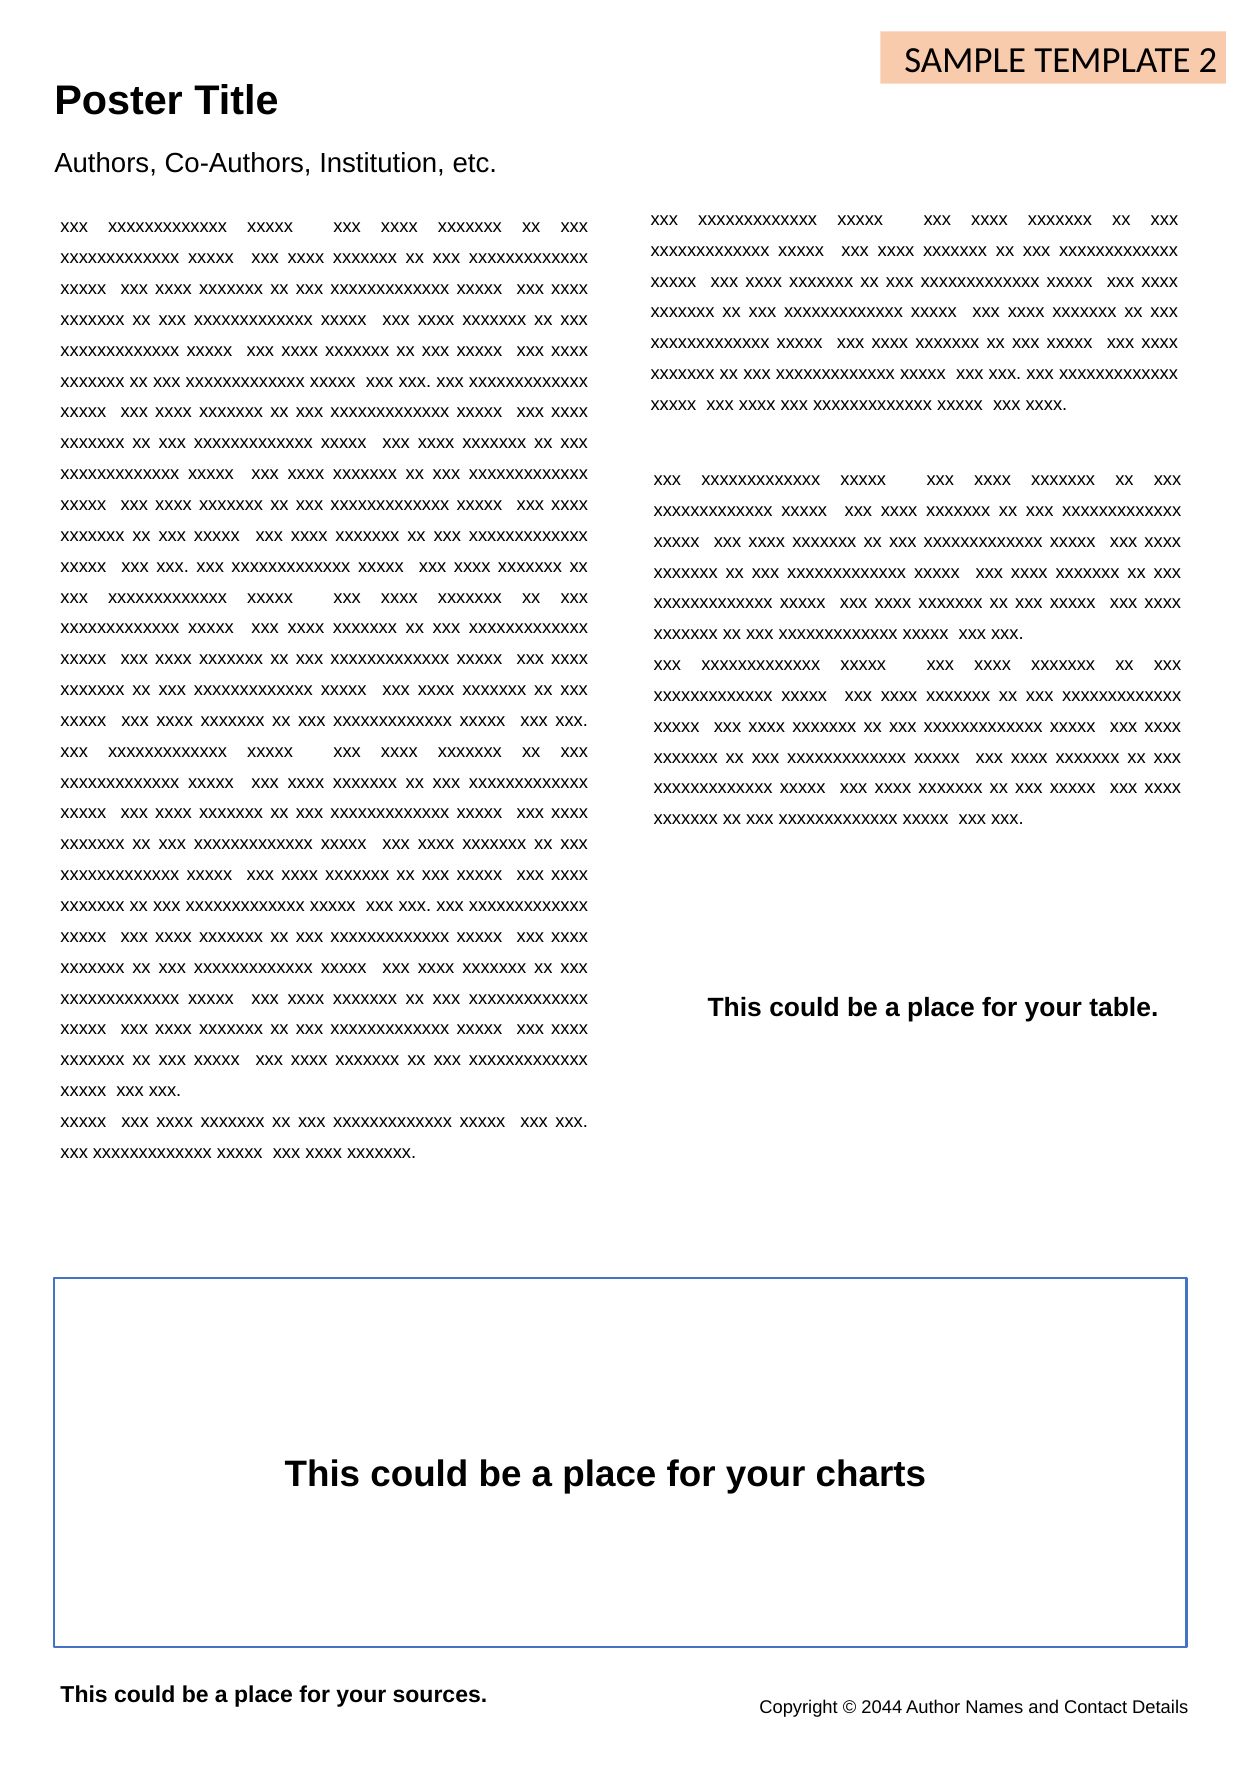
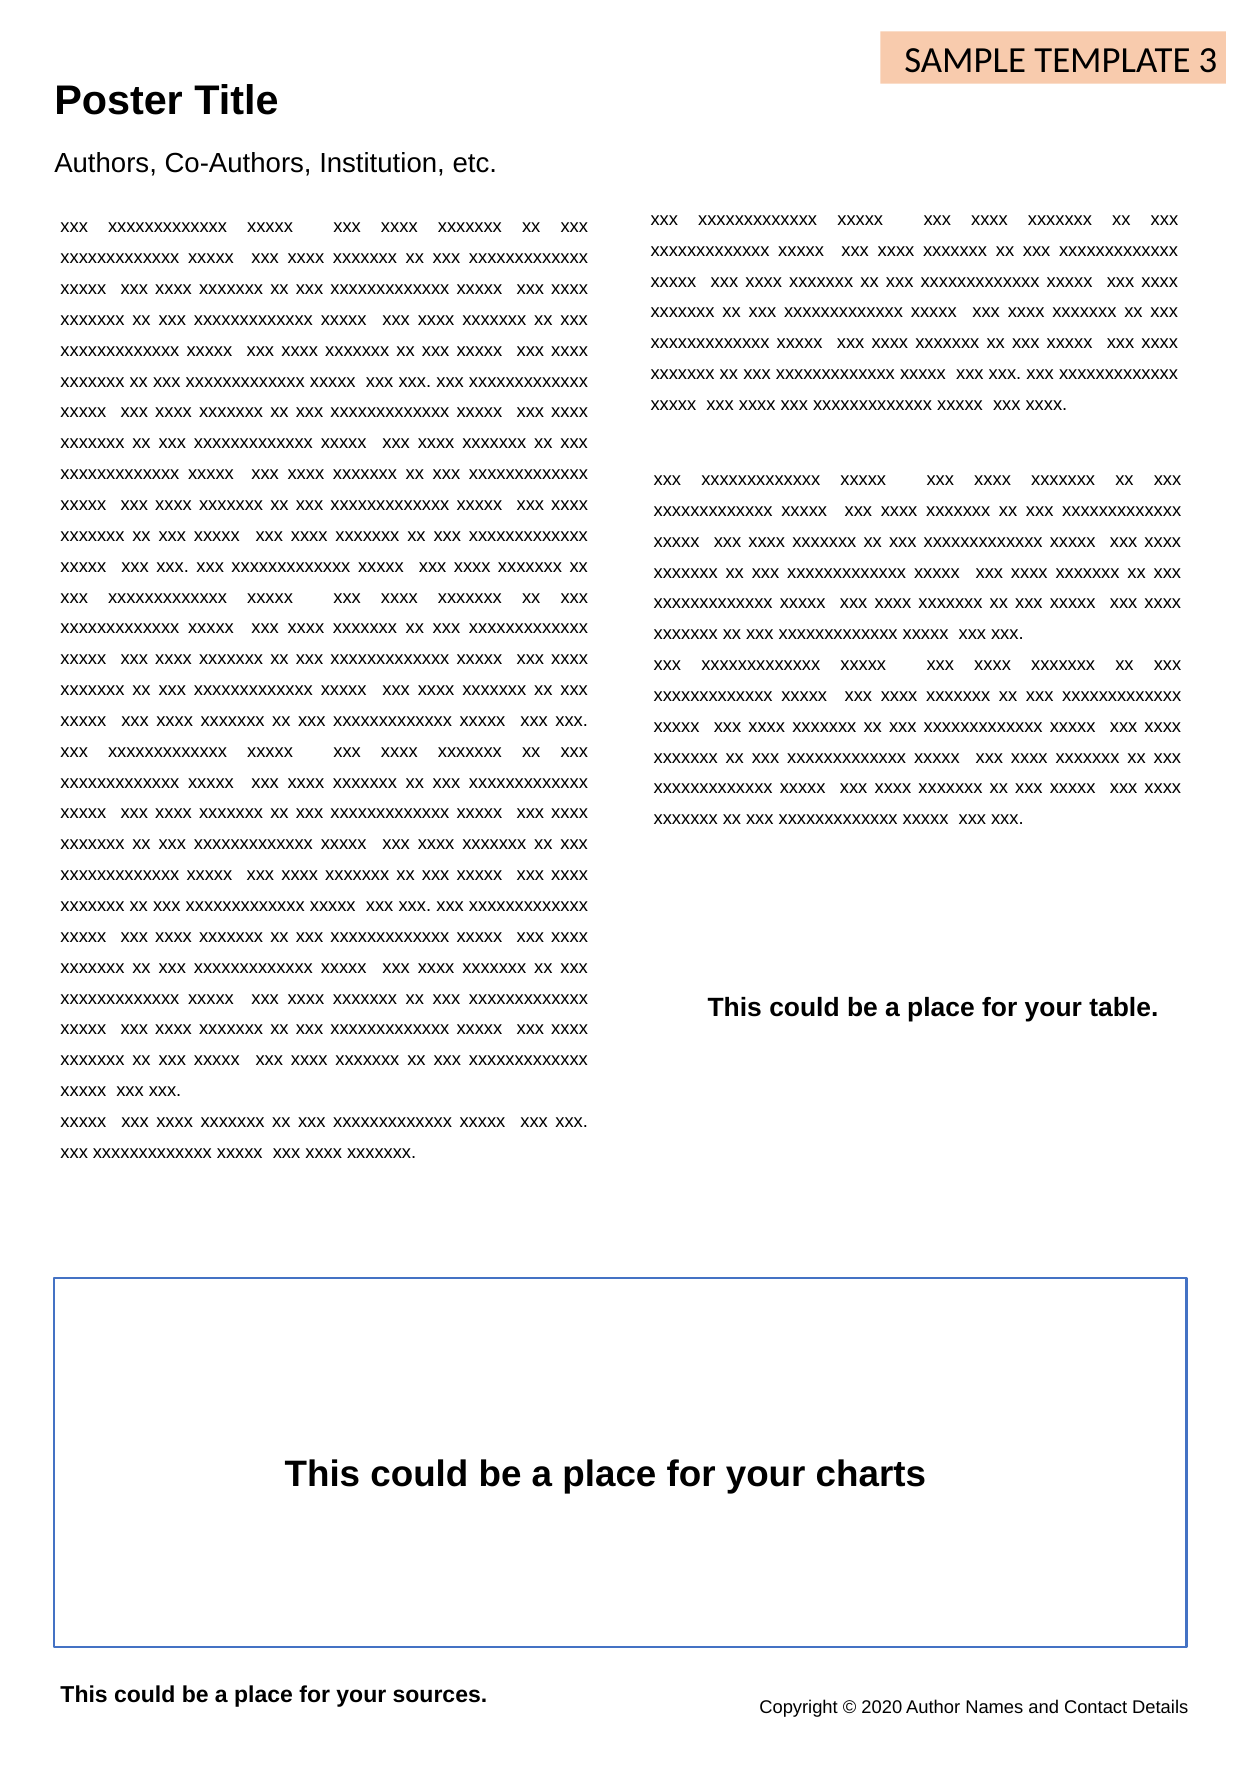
2: 2 -> 3
2044: 2044 -> 2020
